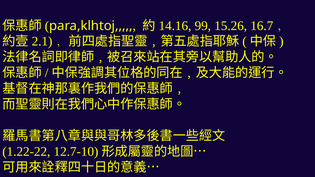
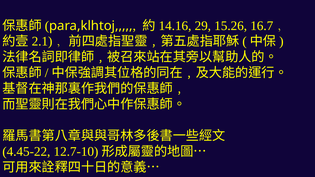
99: 99 -> 29
1.22-22: 1.22-22 -> 4.45-22
